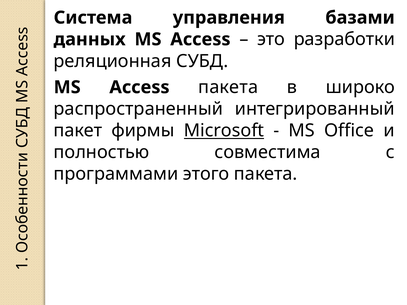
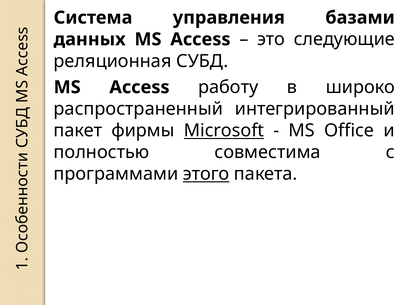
разработки: разработки -> следующие
Access пакета: пакета -> работу
этого underline: none -> present
